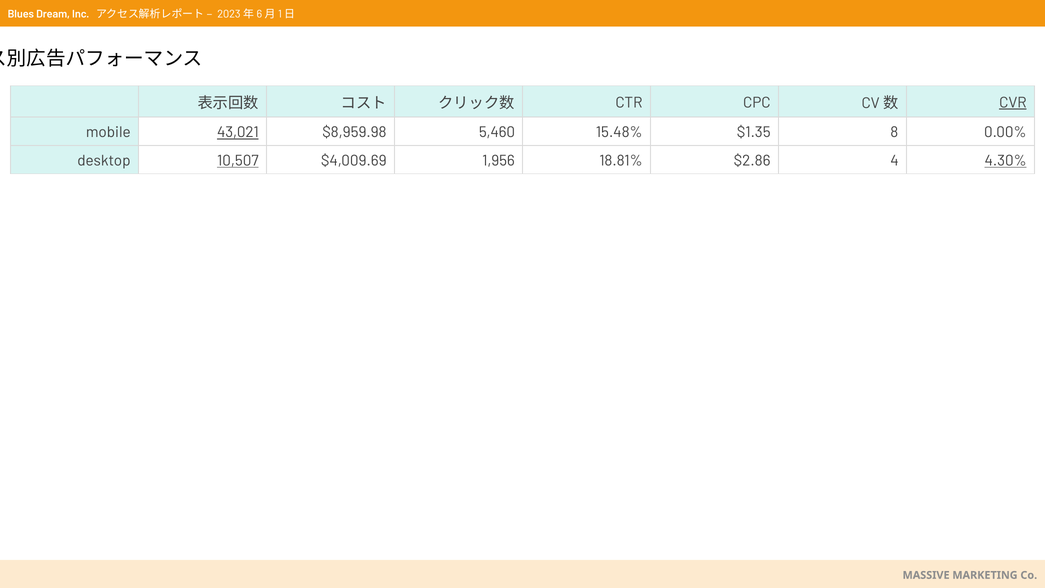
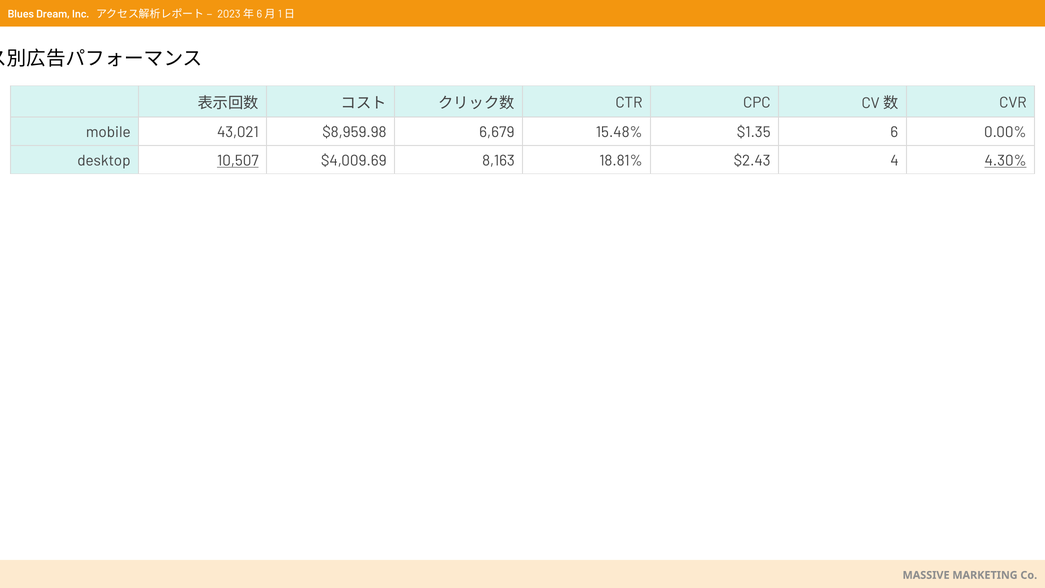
CVR underline: present -> none
43,021 underline: present -> none
5,460: 5,460 -> 6,679
8: 8 -> 6
1,956: 1,956 -> 8,163
$2.86: $2.86 -> $2.43
